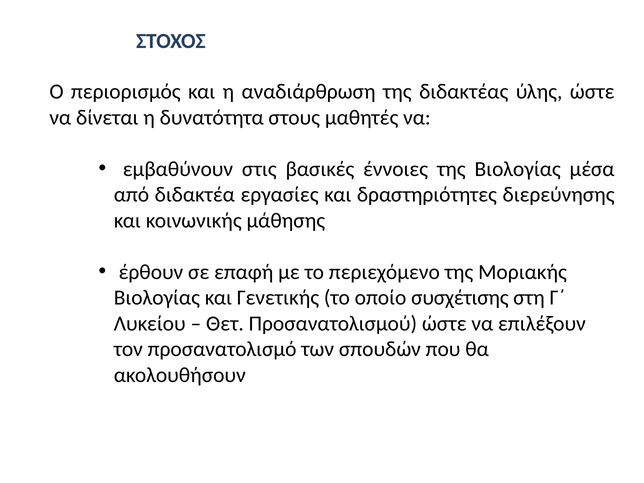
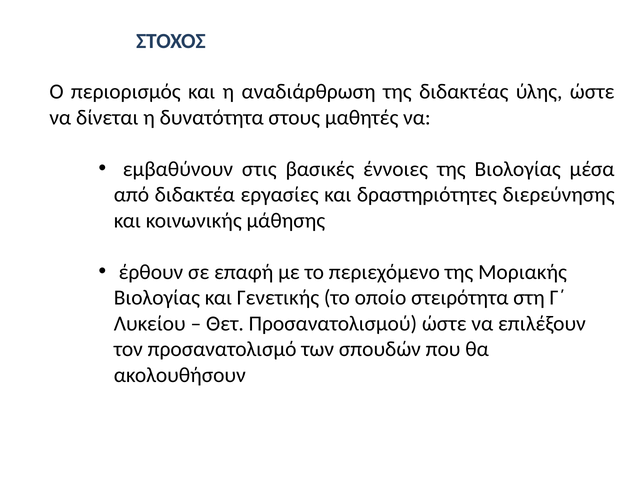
συσχέτισης: συσχέτισης -> στειρότητα
